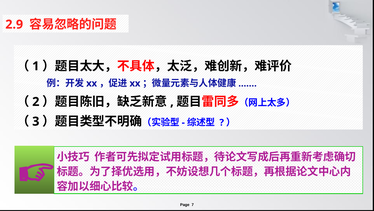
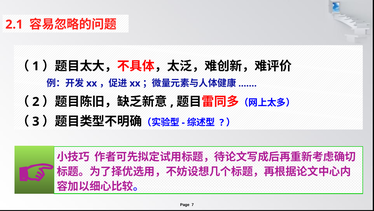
2.9: 2.9 -> 2.1
